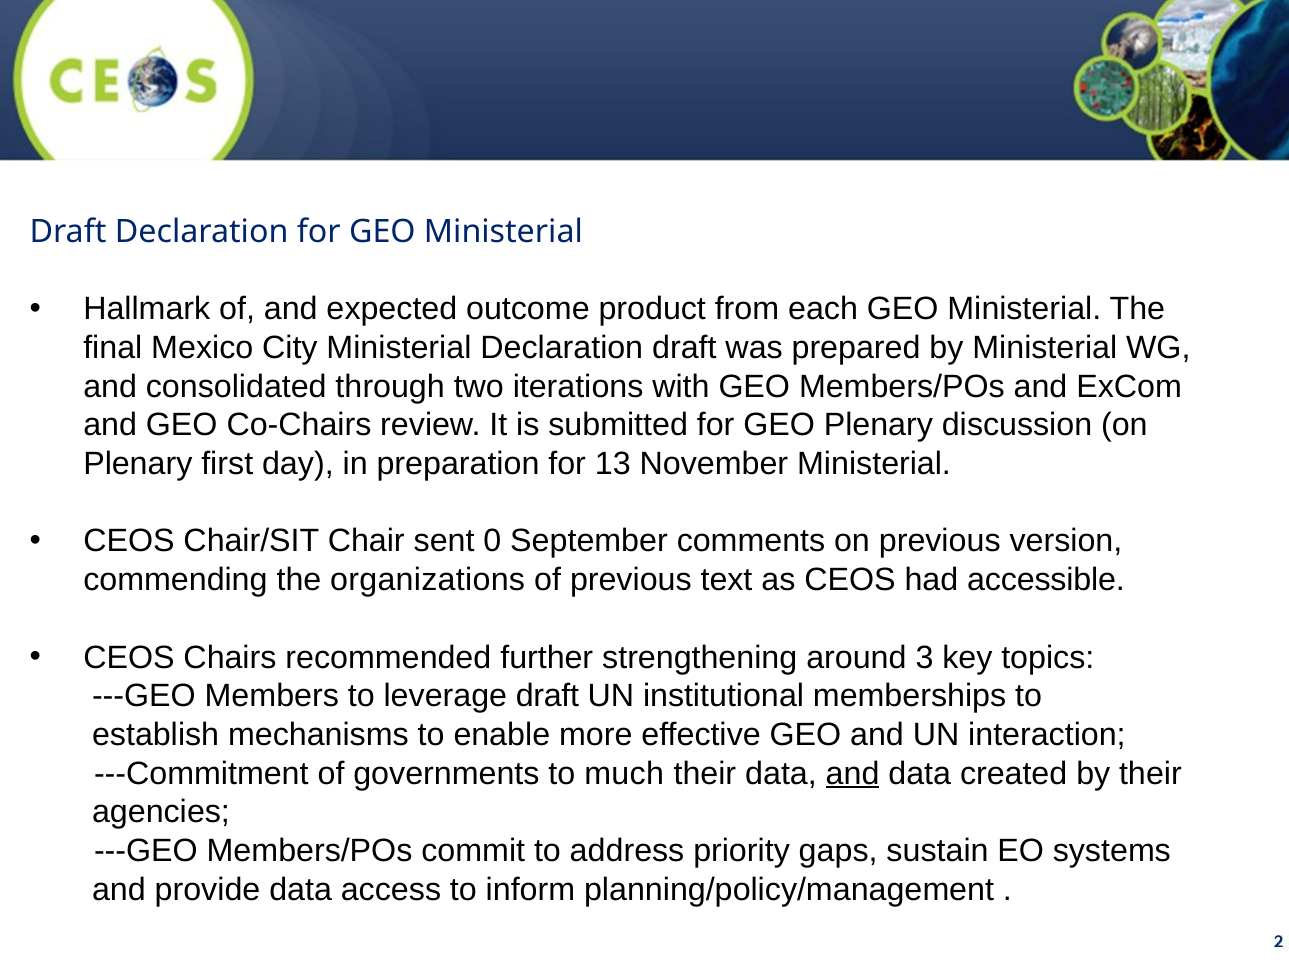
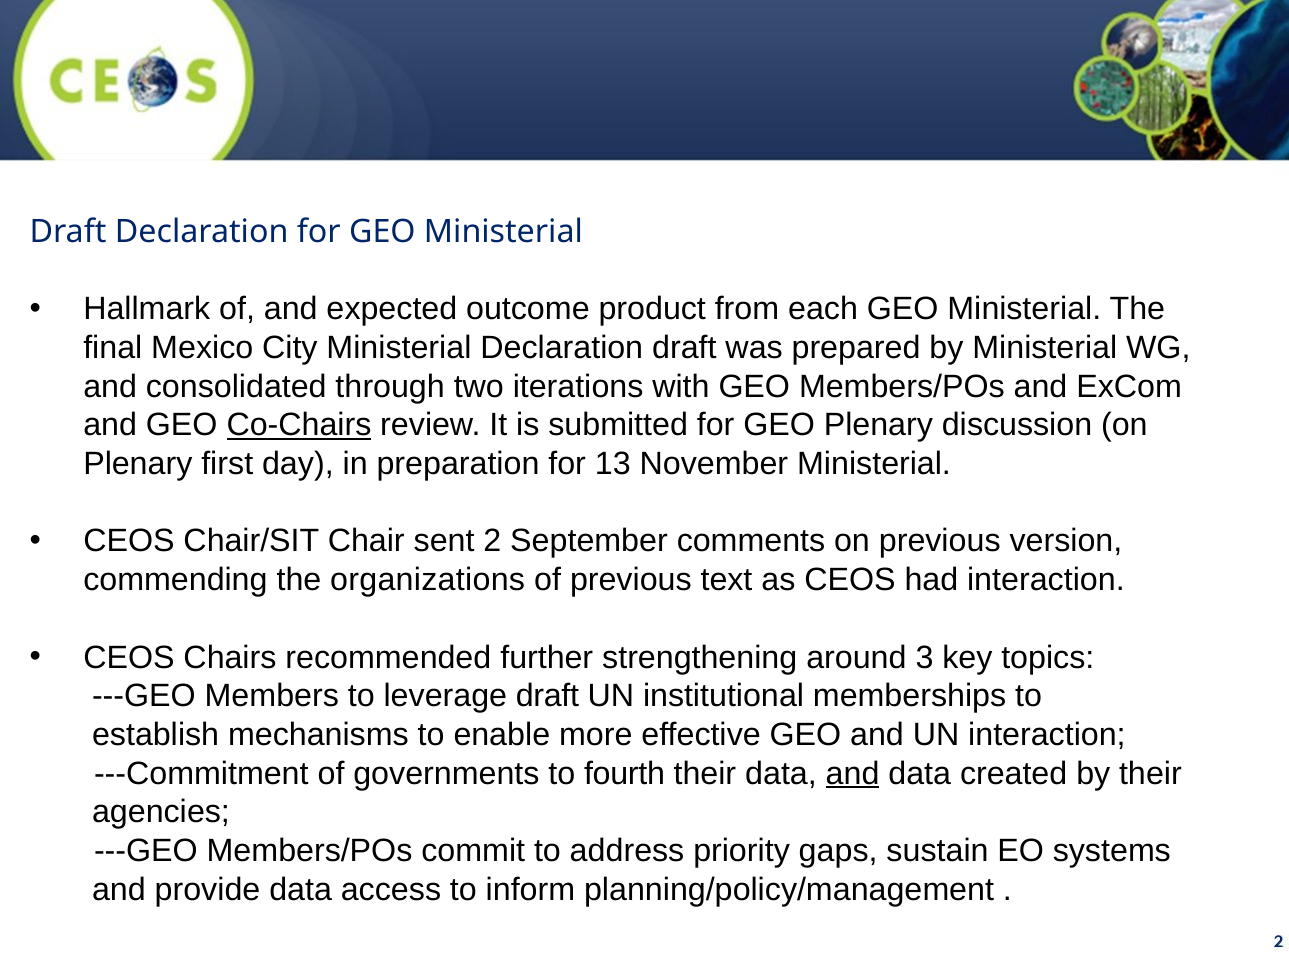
Co-Chairs underline: none -> present
sent 0: 0 -> 2
had accessible: accessible -> interaction
much: much -> fourth
